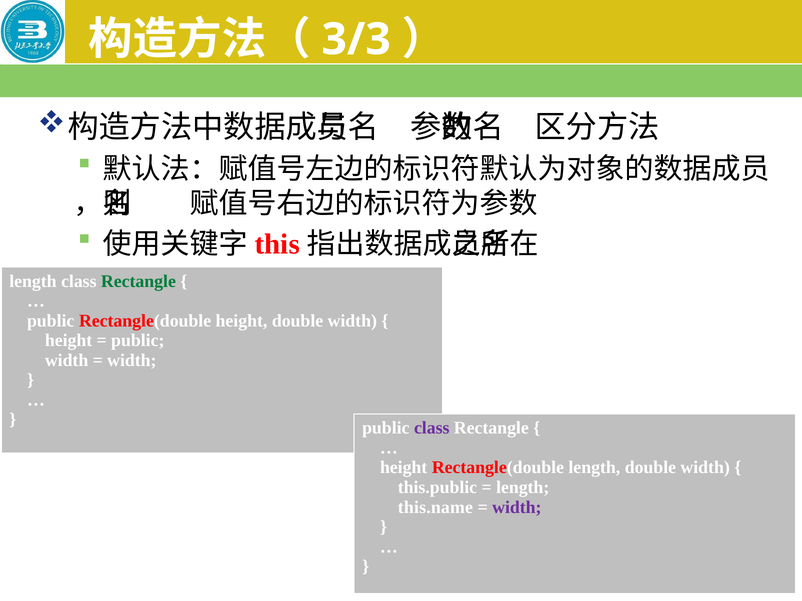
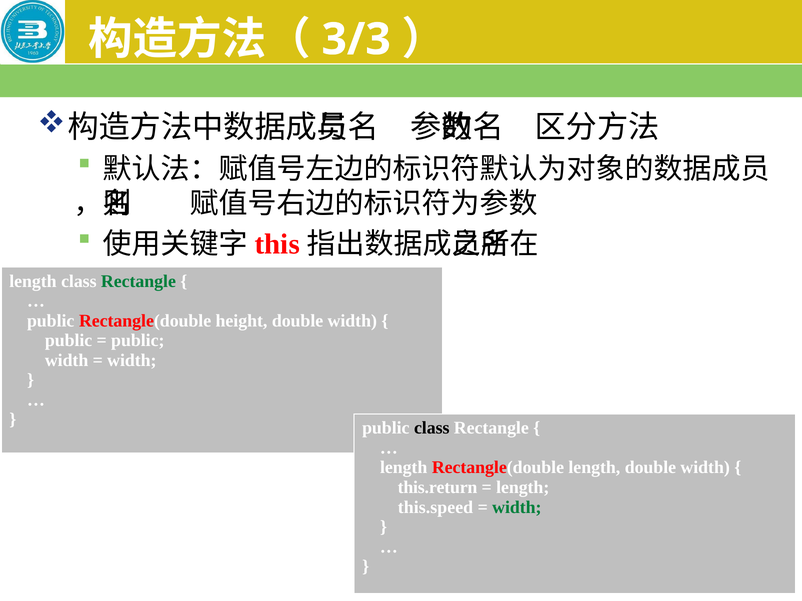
height at (69, 341): height -> public
class at (432, 428) colour: purple -> black
height at (404, 468): height -> length
this.public: this.public -> this.return
this.name: this.name -> this.speed
width at (517, 508) colour: purple -> green
